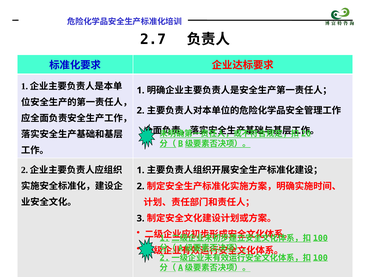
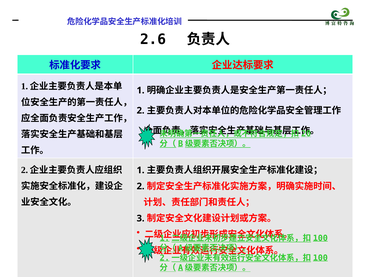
2.7: 2.7 -> 2.6
